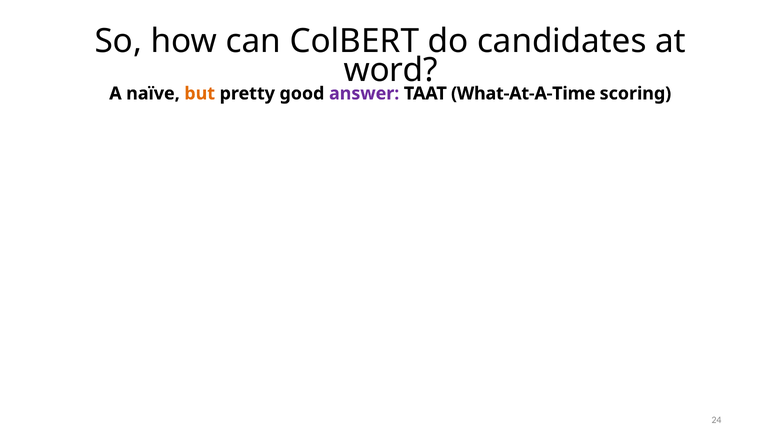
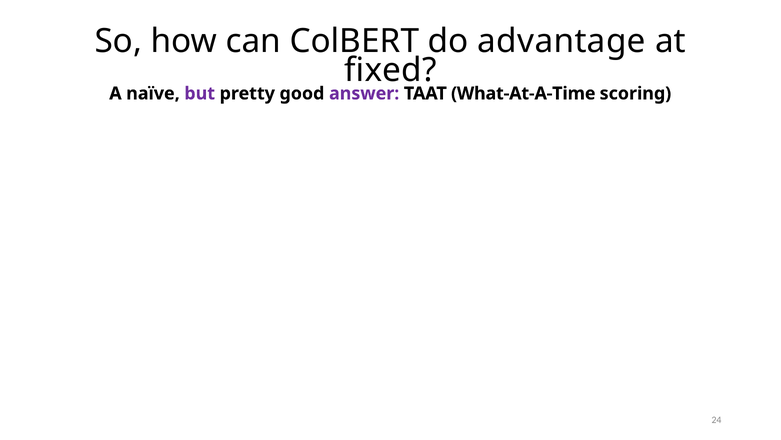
candidates: candidates -> advantage
word: word -> fixed
but colour: orange -> purple
